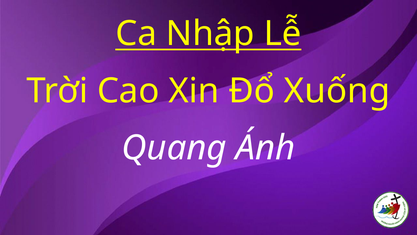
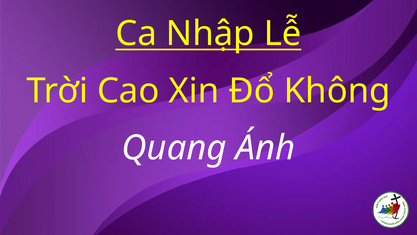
Xuống: Xuống -> Không
